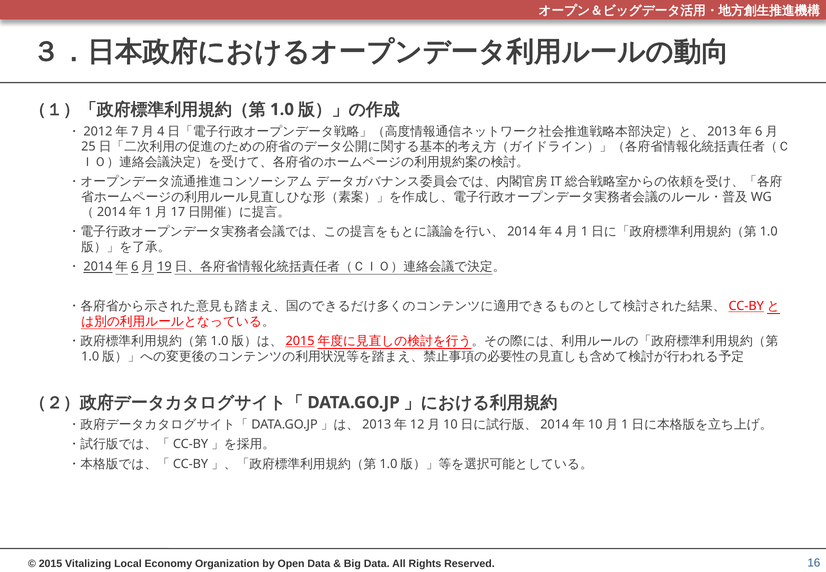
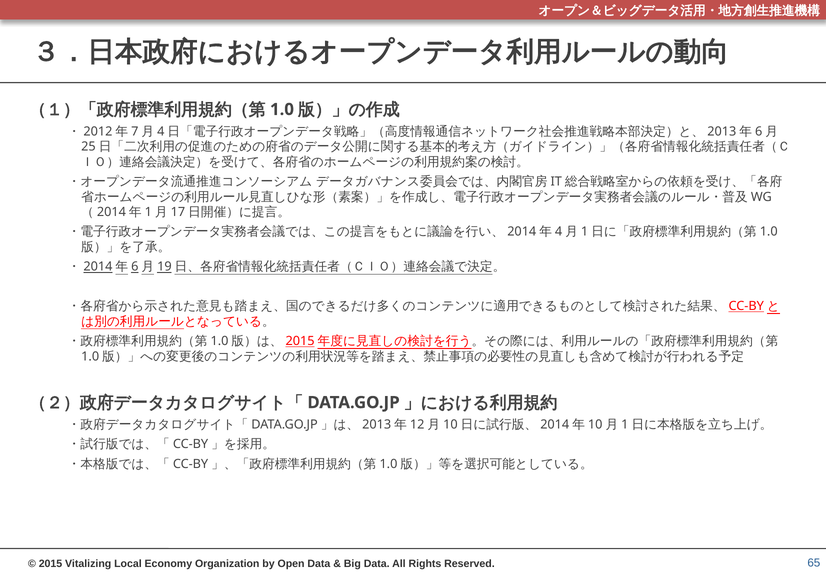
16: 16 -> 65
